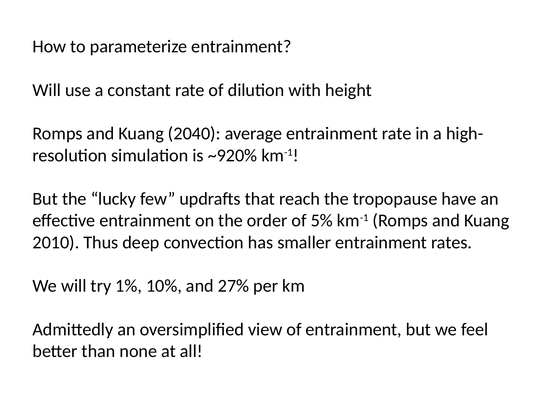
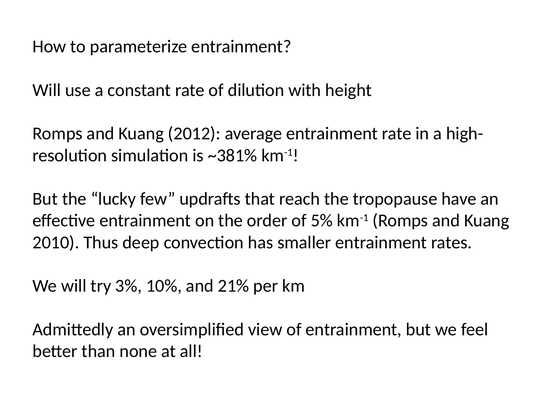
2040: 2040 -> 2012
~920%: ~920% -> ~381%
1%: 1% -> 3%
27%: 27% -> 21%
